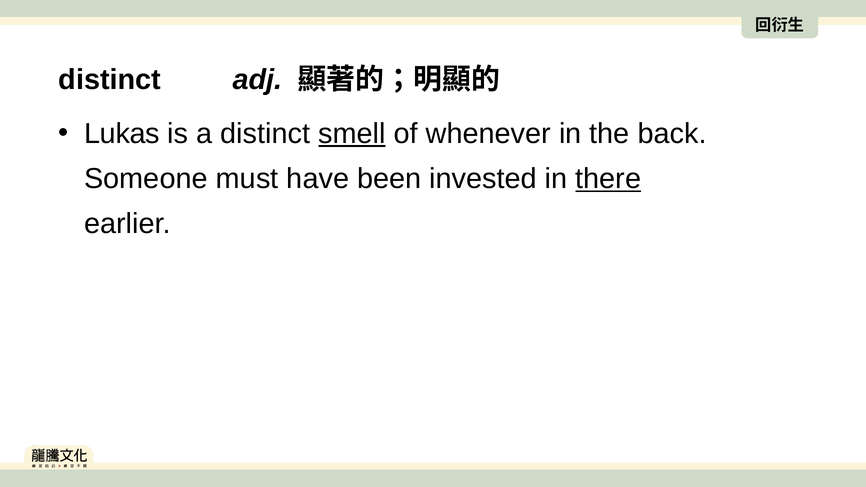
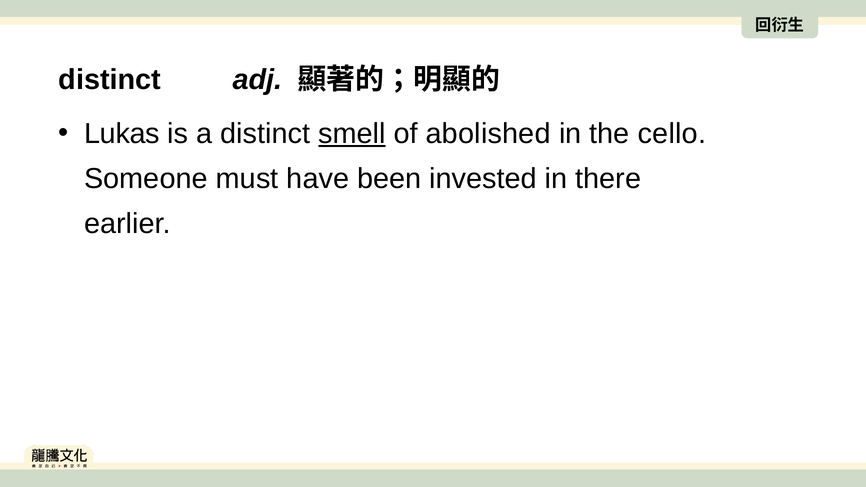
whenever: whenever -> abolished
back: back -> cello
there underline: present -> none
